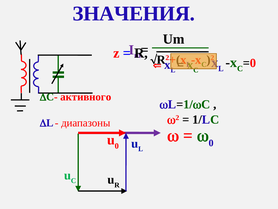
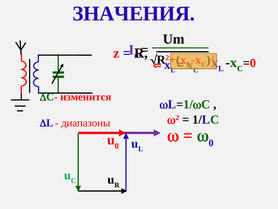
активного: активного -> изменится
